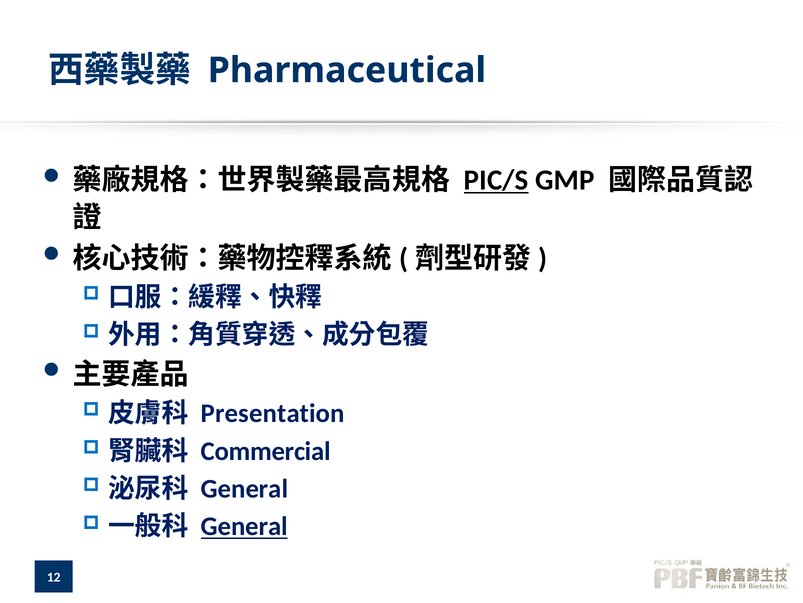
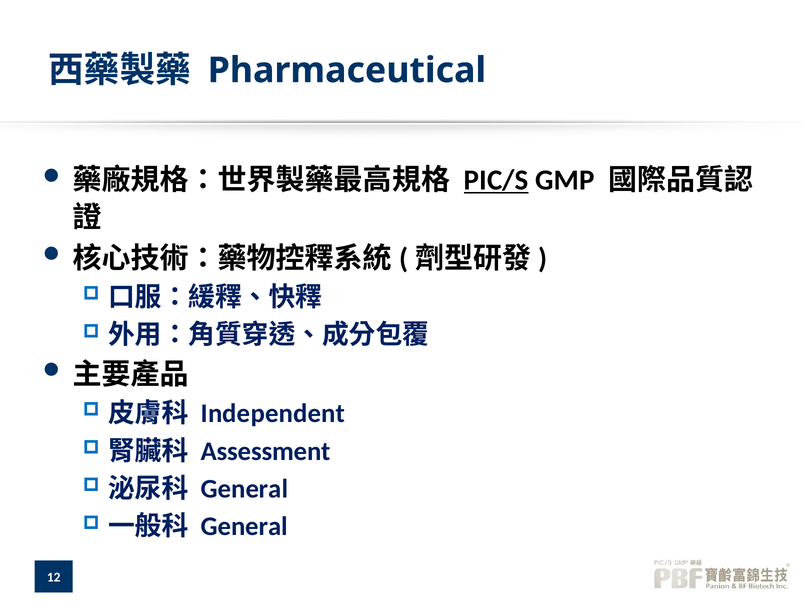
Presentation: Presentation -> Independent
Commercial: Commercial -> Assessment
General at (244, 526) underline: present -> none
